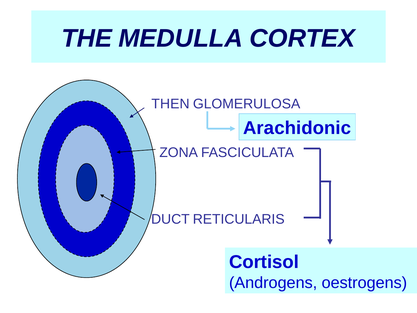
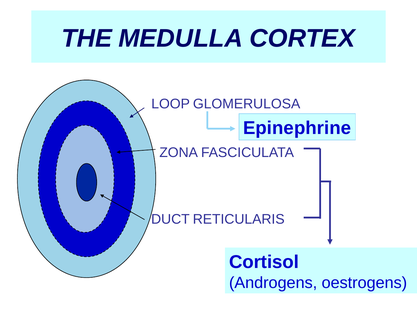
THEN: THEN -> LOOP
Arachidonic: Arachidonic -> Epinephrine
